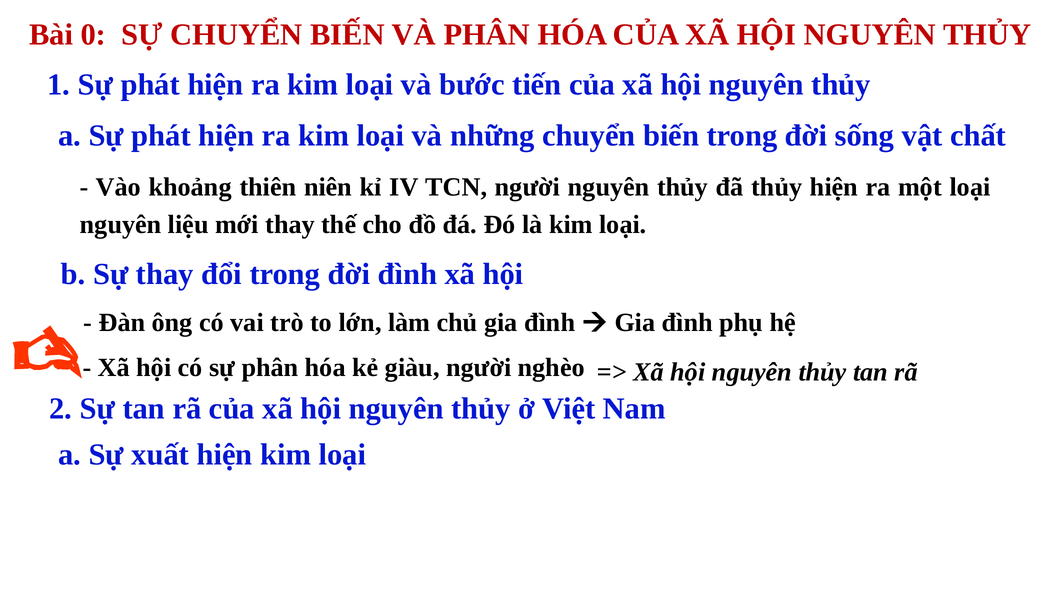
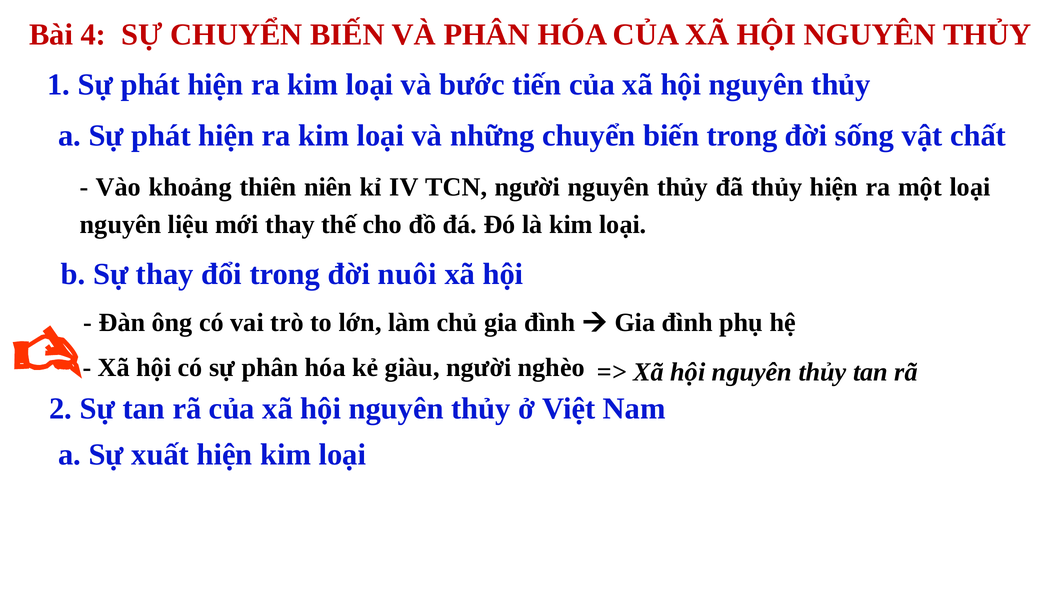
0: 0 -> 4
đời đình: đình -> nuôi
